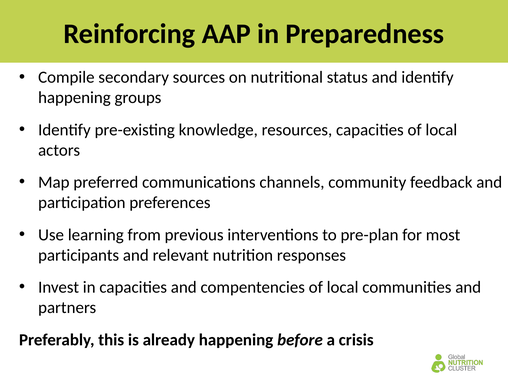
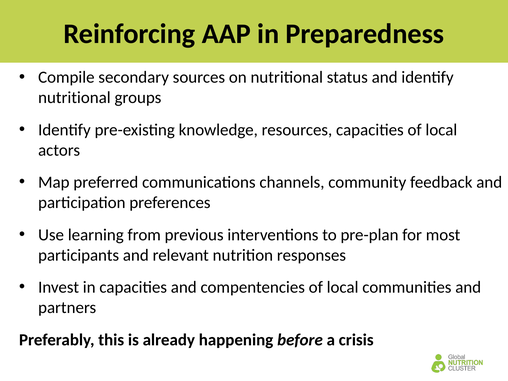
happening at (74, 98): happening -> nutritional
